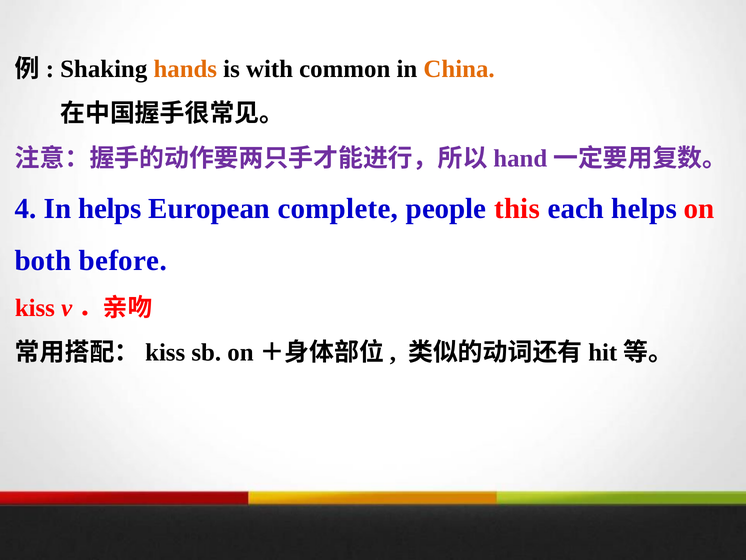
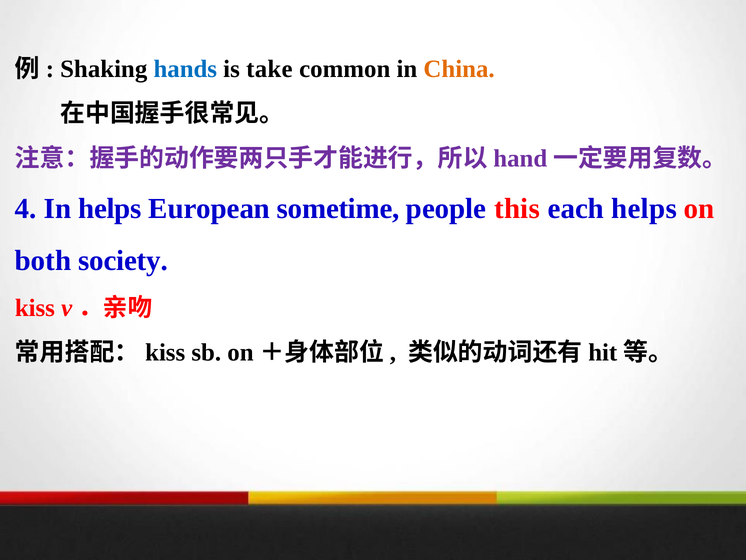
hands colour: orange -> blue
with: with -> take
complete: complete -> sometime
before: before -> society
